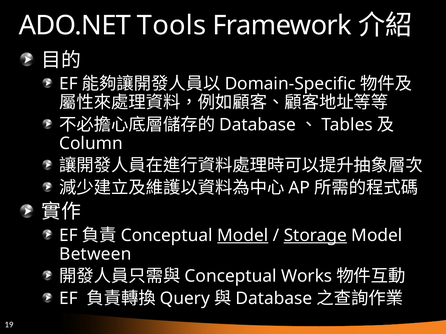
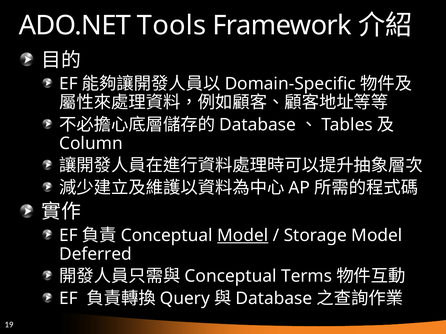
Storage underline: present -> none
Between: Between -> Deferred
Works: Works -> Terms
